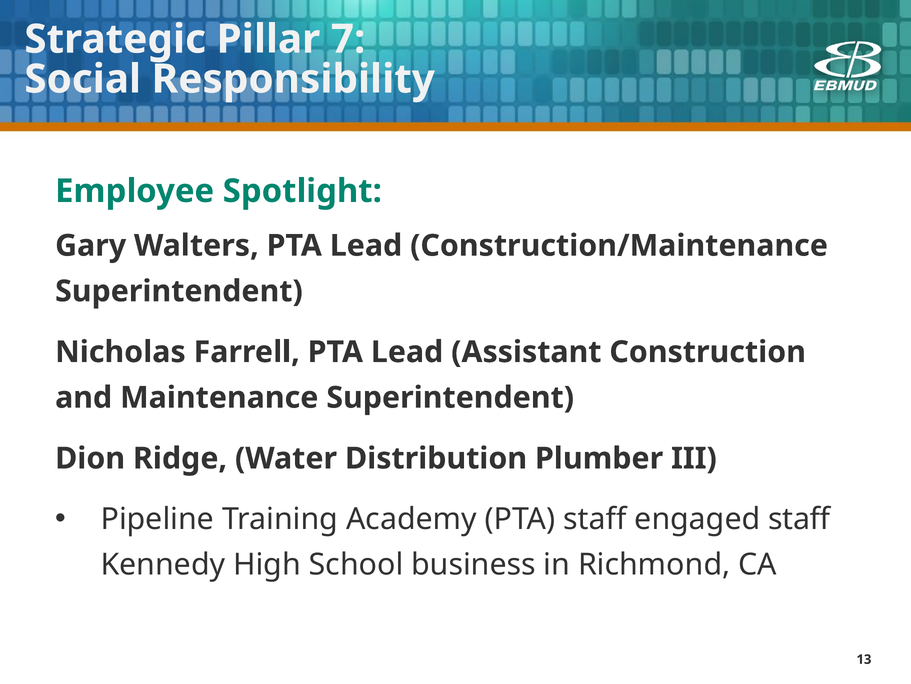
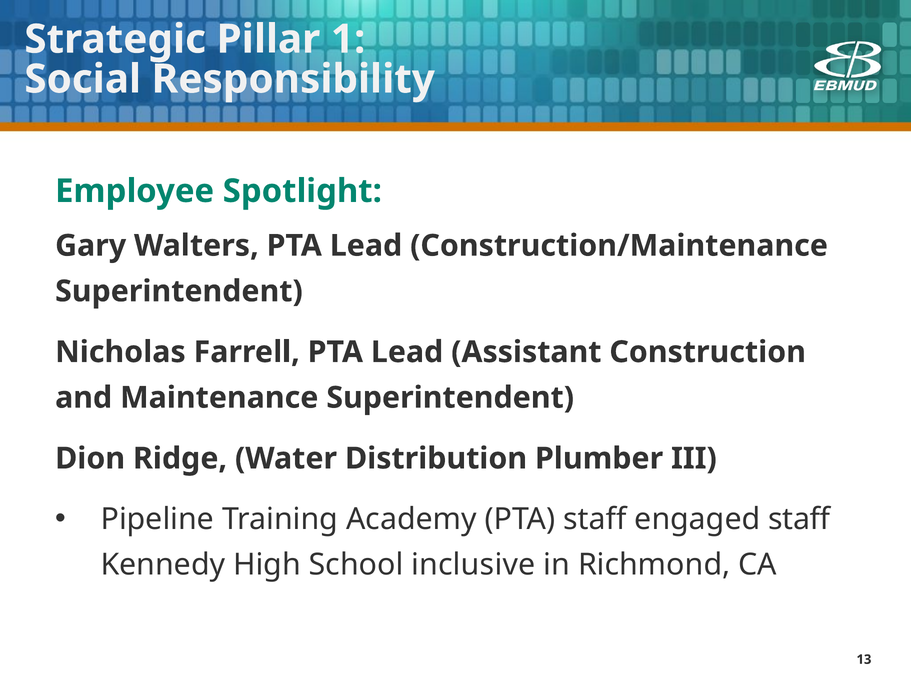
7: 7 -> 1
business: business -> inclusive
